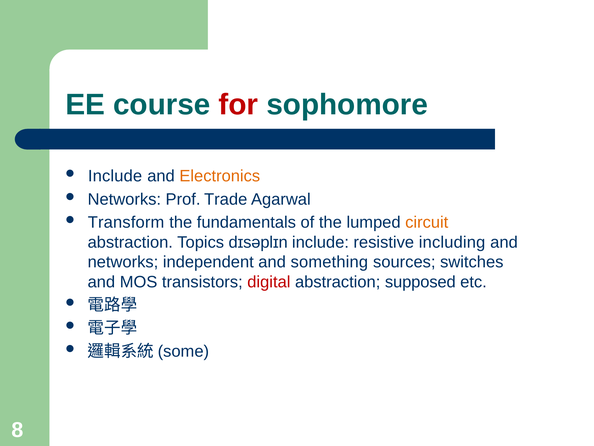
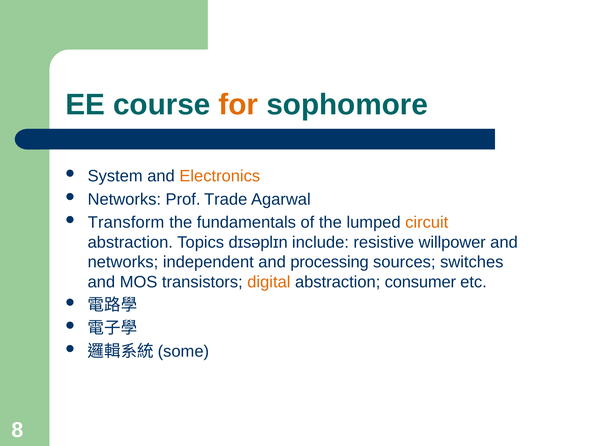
for colour: red -> orange
Include at (115, 176): Include -> System
including: including -> willpower
something: something -> processing
digital colour: red -> orange
supposed: supposed -> consumer
